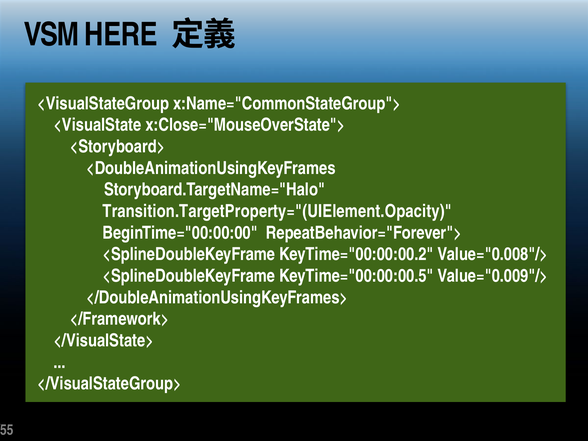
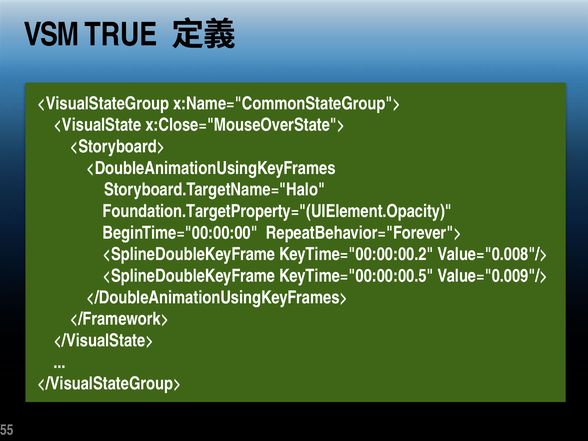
HERE: HERE -> TRUE
Transition.TargetProperty="(UIElement.Opacity: Transition.TargetProperty="(UIElement.Opacity -> Foundation.TargetProperty="(UIElement.Opacity
